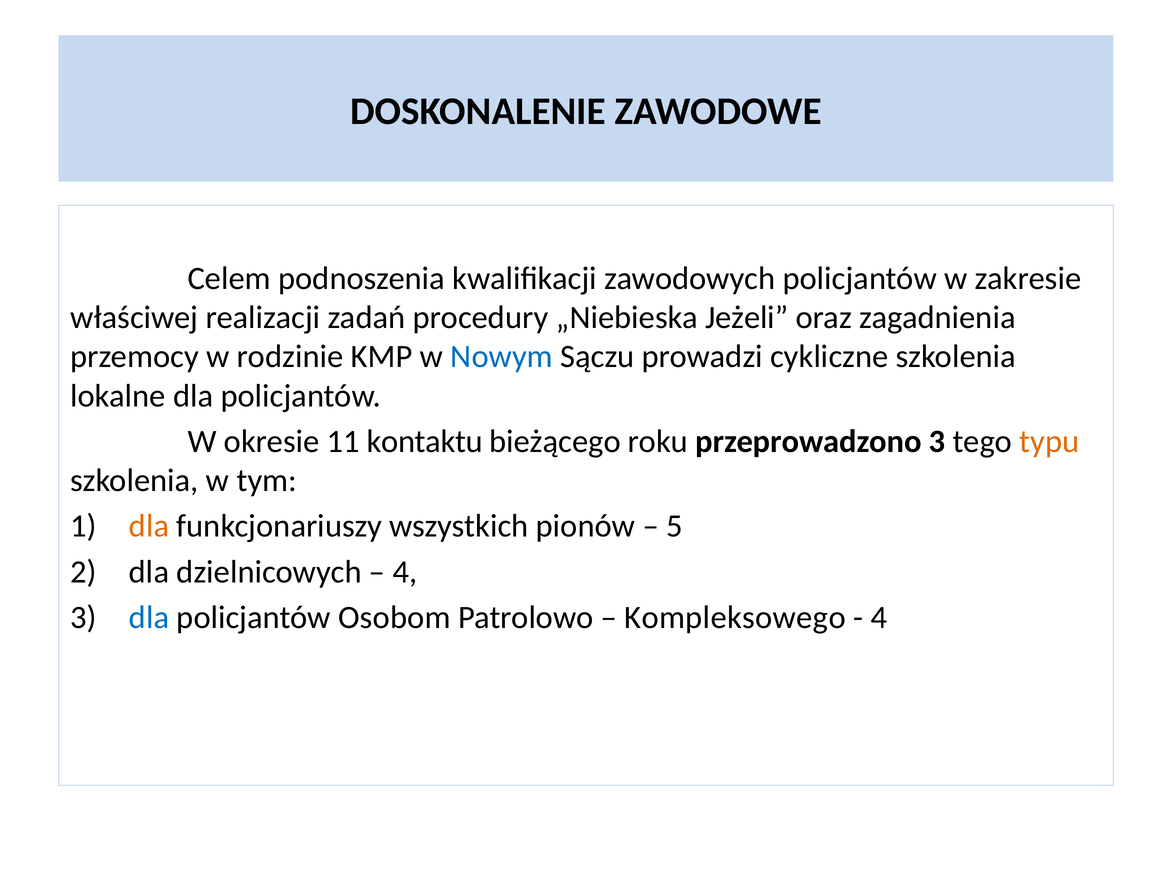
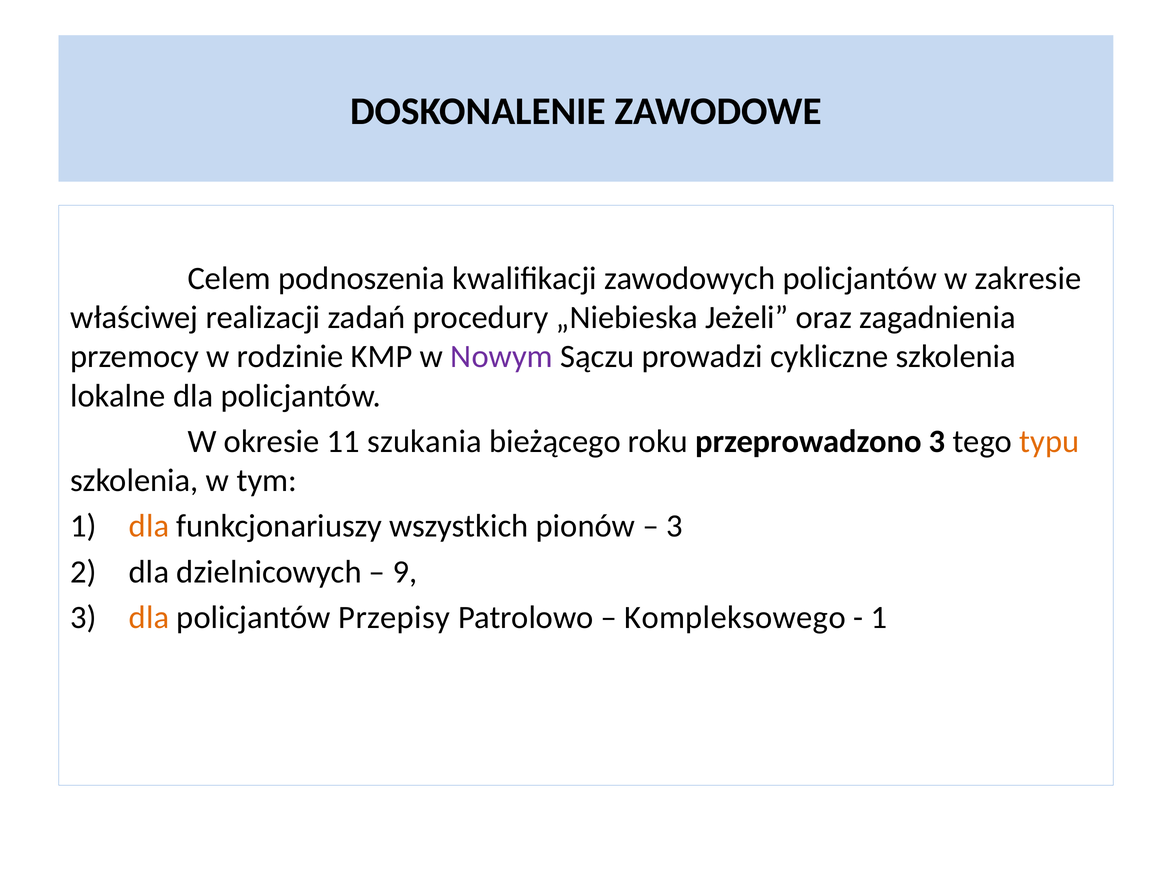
Nowym colour: blue -> purple
kontaktu: kontaktu -> szukania
5 at (674, 526): 5 -> 3
4 at (405, 572): 4 -> 9
dla at (149, 618) colour: blue -> orange
Osobom: Osobom -> Przepisy
4 at (879, 618): 4 -> 1
